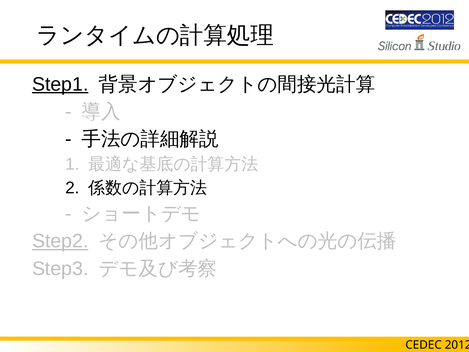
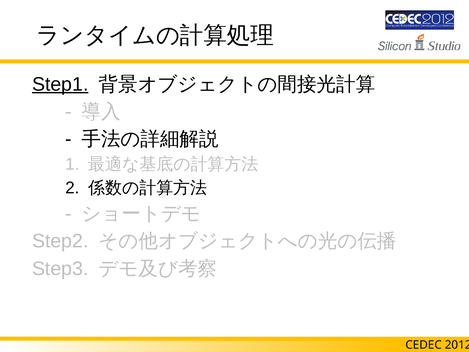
Step2 underline: present -> none
